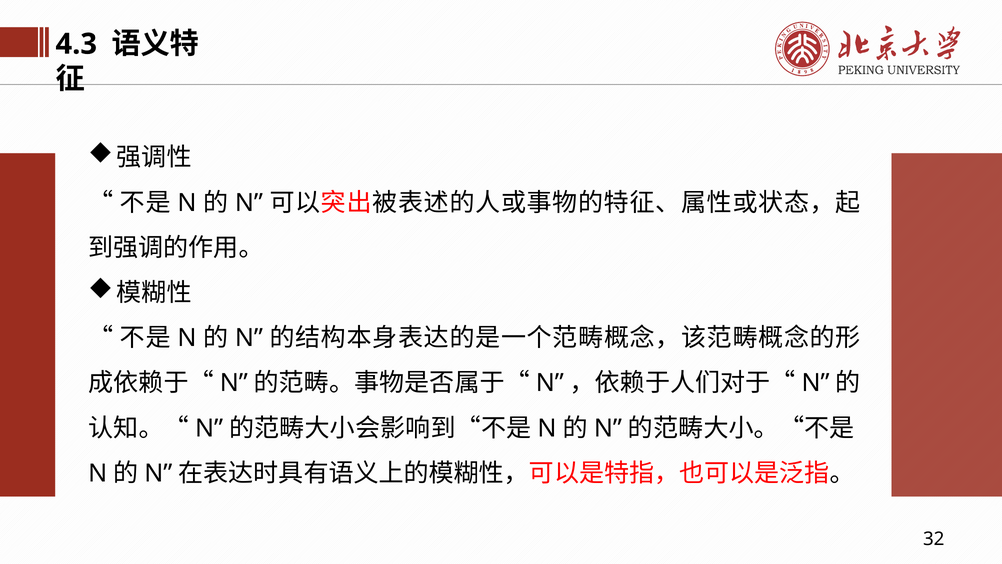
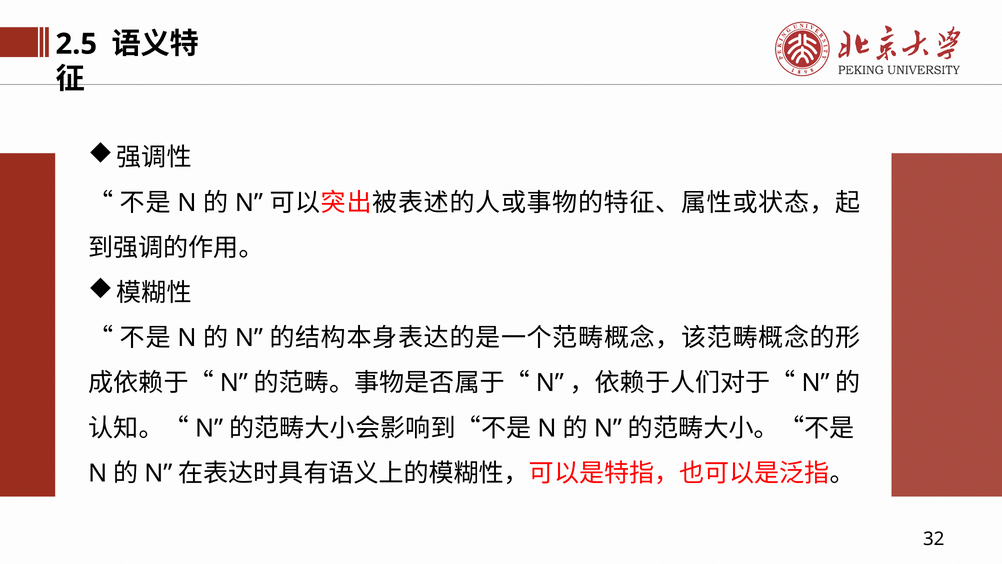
4.3: 4.3 -> 2.5
